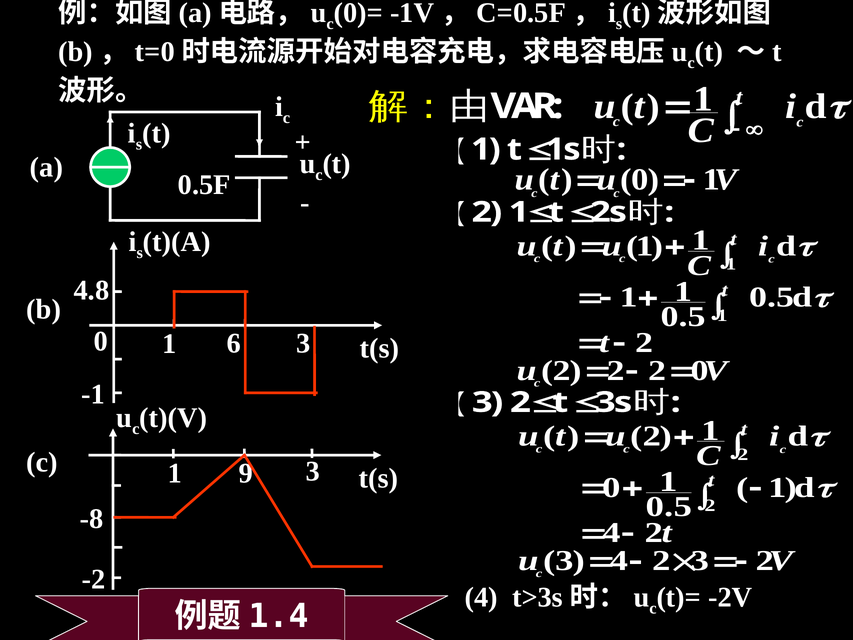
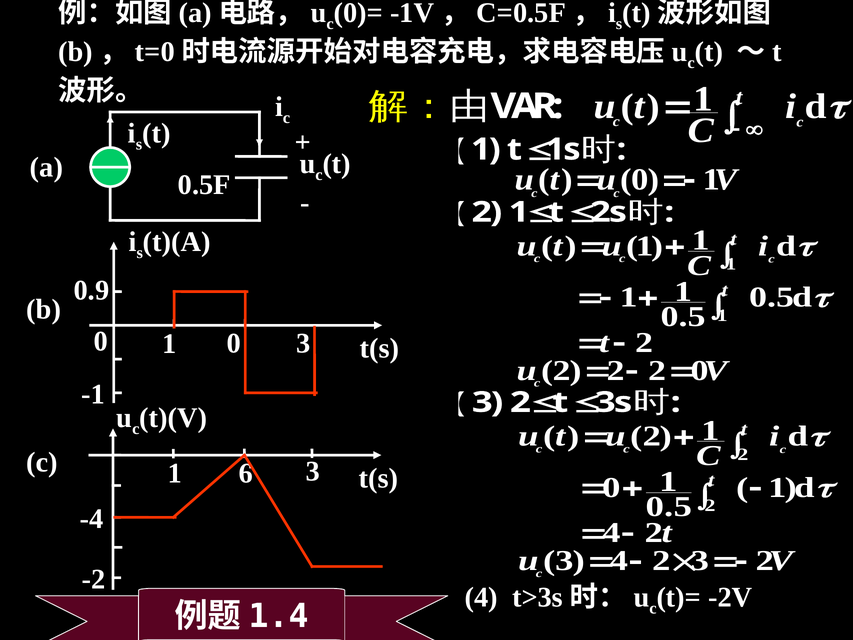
4.8: 4.8 -> 0.9
6 at (234, 343): 6 -> 0
9: 9 -> 6
-8: -8 -> -4
